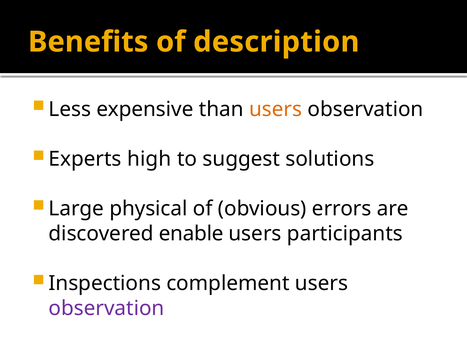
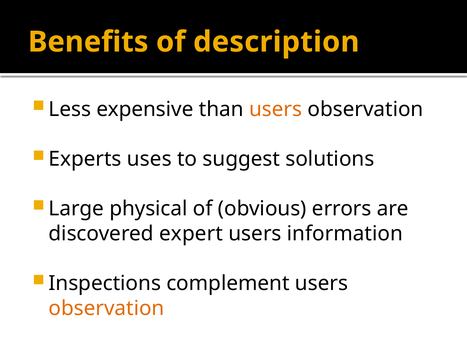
high: high -> uses
enable: enable -> expert
participants: participants -> information
observation at (107, 309) colour: purple -> orange
